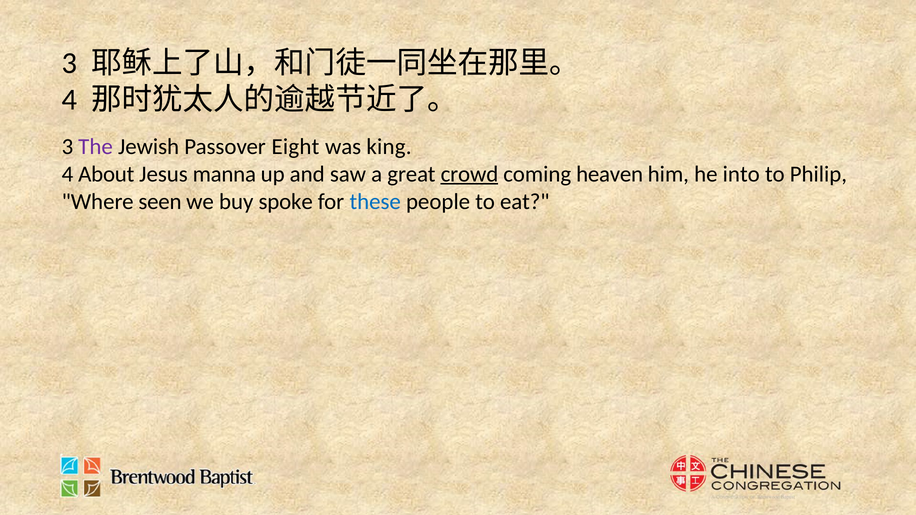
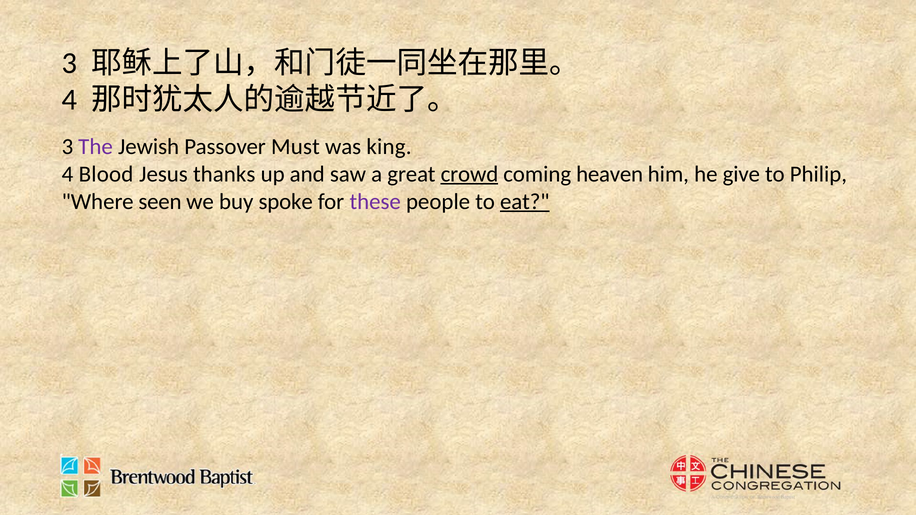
Eight: Eight -> Must
About: About -> Blood
manna: manna -> thanks
into: into -> give
these colour: blue -> purple
eat underline: none -> present
